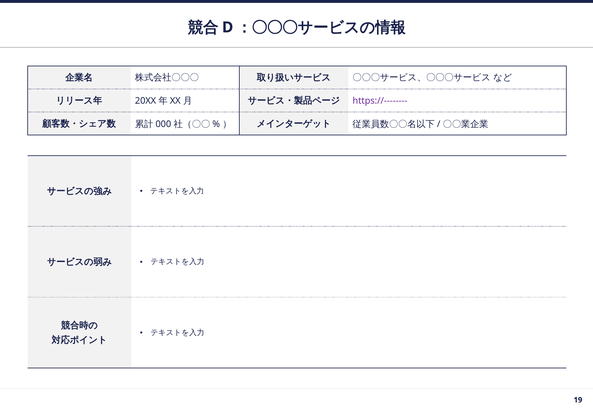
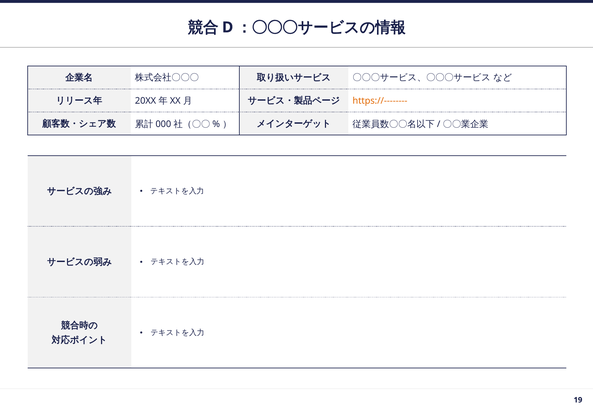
https://-------- colour: purple -> orange
